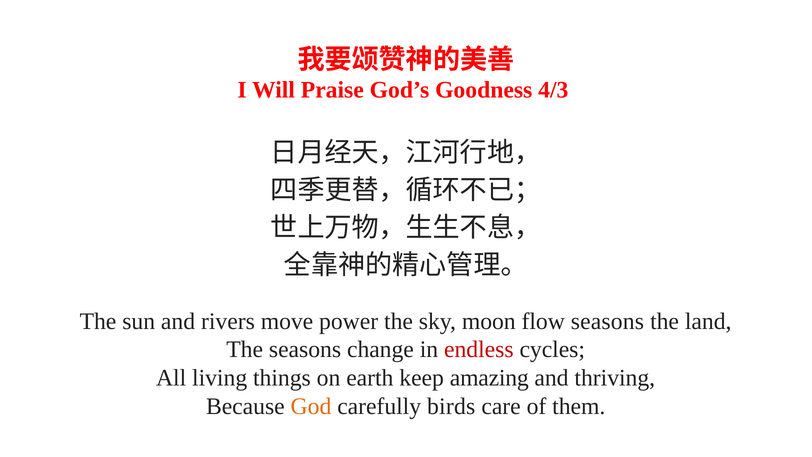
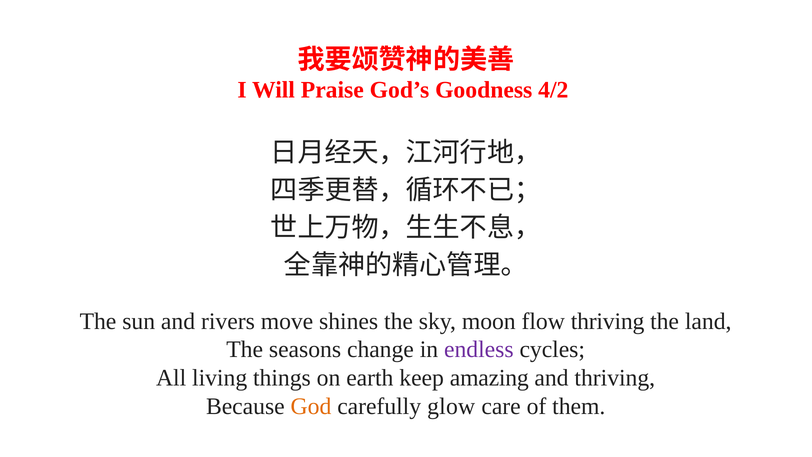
4/3: 4/3 -> 4/2
power: power -> shines
flow seasons: seasons -> thriving
endless colour: red -> purple
birds: birds -> glow
